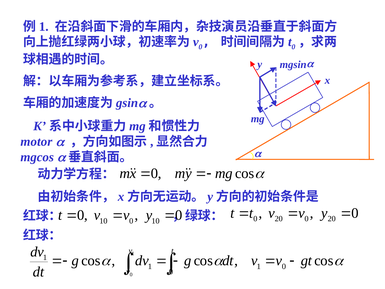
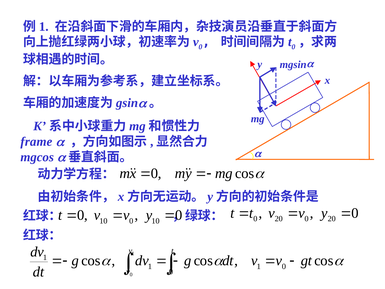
motor: motor -> frame
